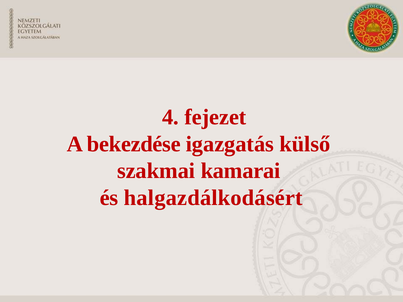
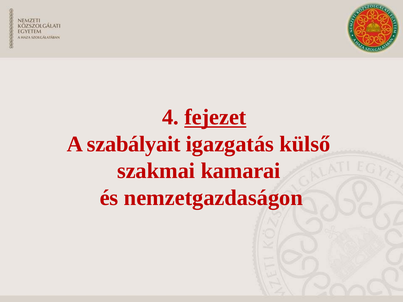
fejezet underline: none -> present
bekezdése: bekezdése -> szabályait
halgazdálkodásért: halgazdálkodásért -> nemzetgazdaságon
